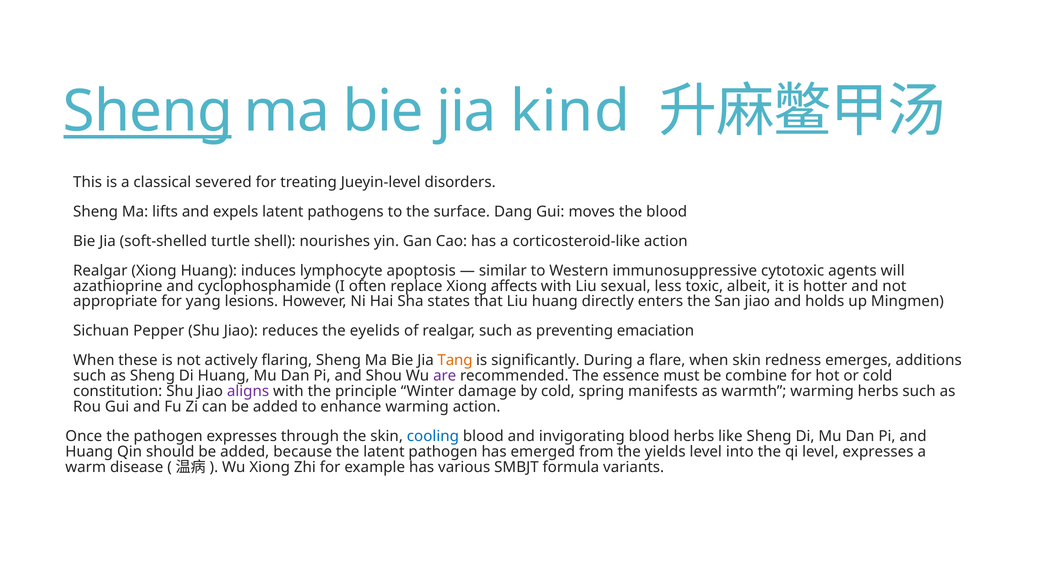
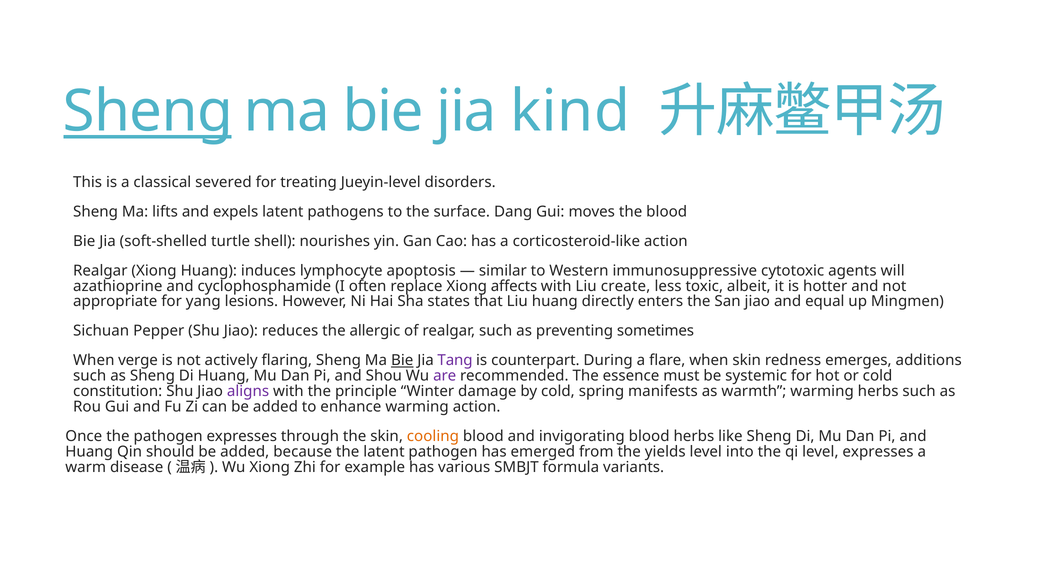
sexual: sexual -> create
holds: holds -> equal
eyelids: eyelids -> allergic
emaciation: emaciation -> sometimes
these: these -> verge
Bie at (402, 361) underline: none -> present
Tang colour: orange -> purple
significantly: significantly -> counterpart
combine: combine -> systemic
cooling colour: blue -> orange
